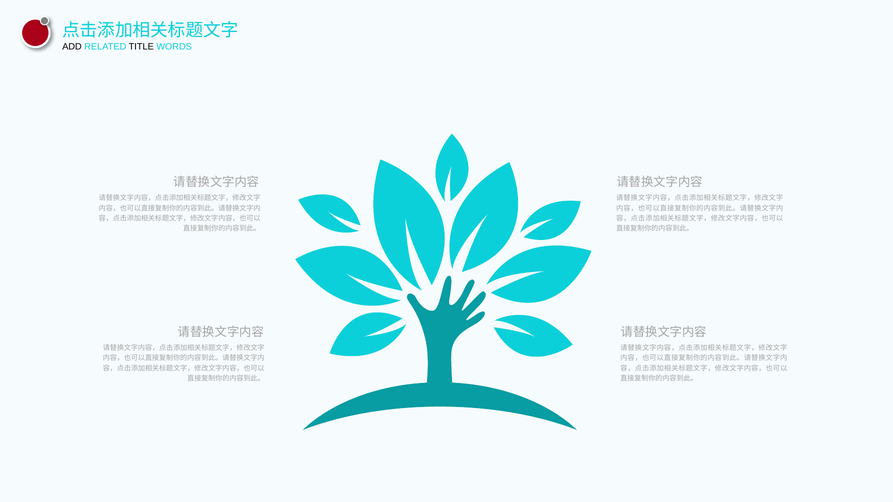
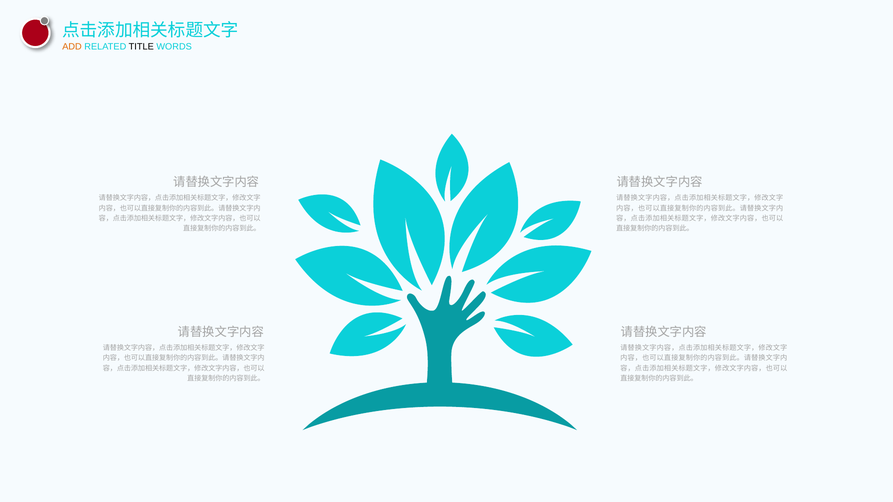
ADD colour: black -> orange
